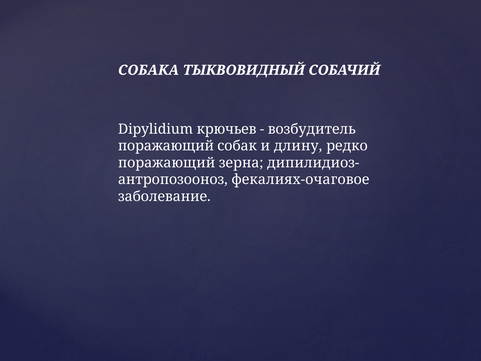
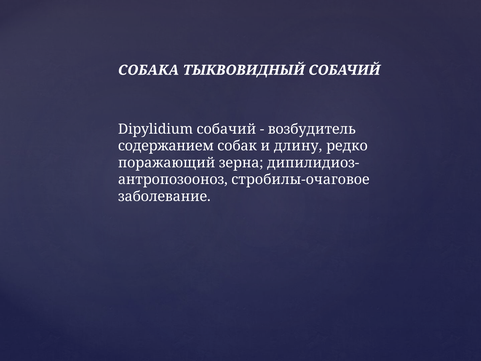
Dipylidium крючьев: крючьев -> собачий
поражающий at (166, 146): поражающий -> содержанием
фекалиях-очаговое: фекалиях-очаговое -> стробилы-очаговое
